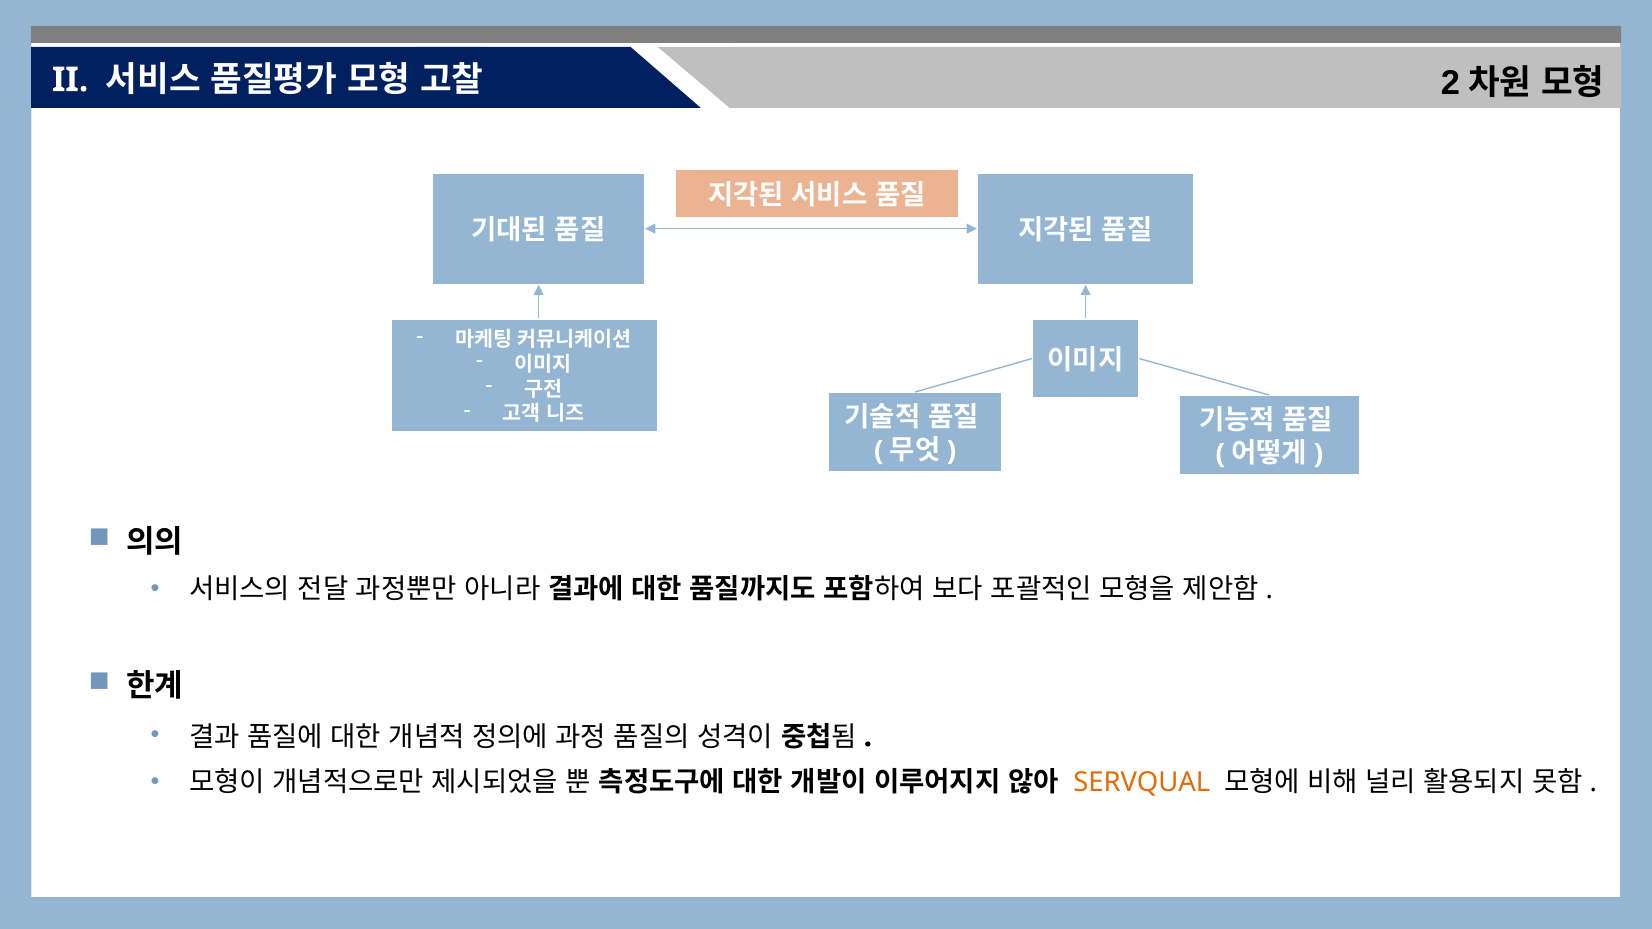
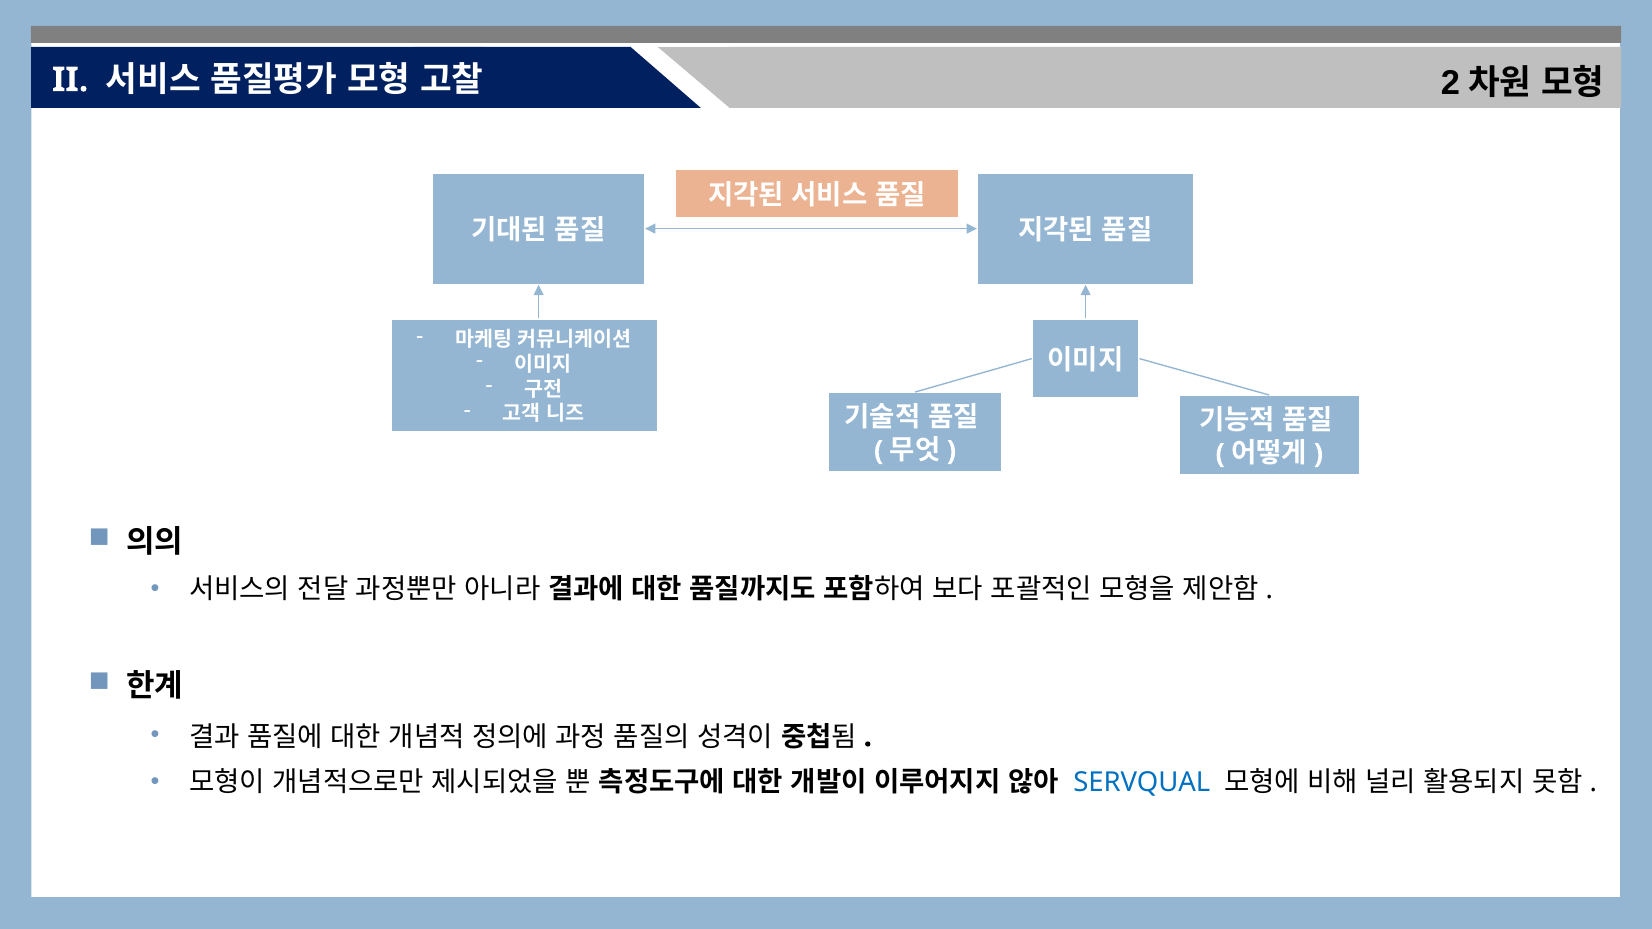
SERVQUAL colour: orange -> blue
